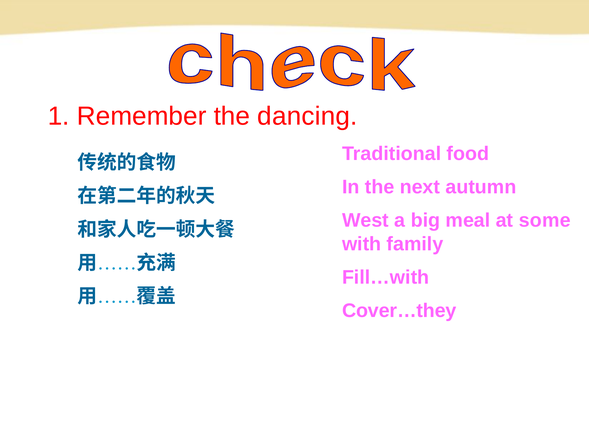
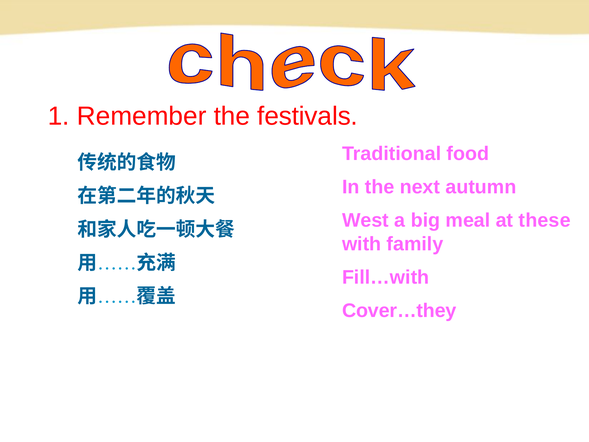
dancing: dancing -> festivals
some: some -> these
